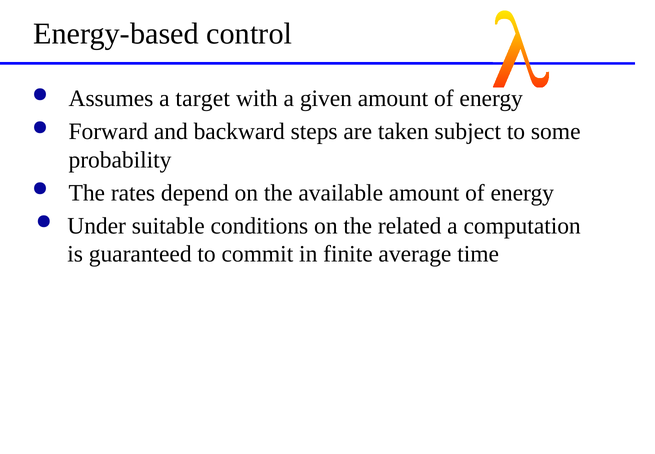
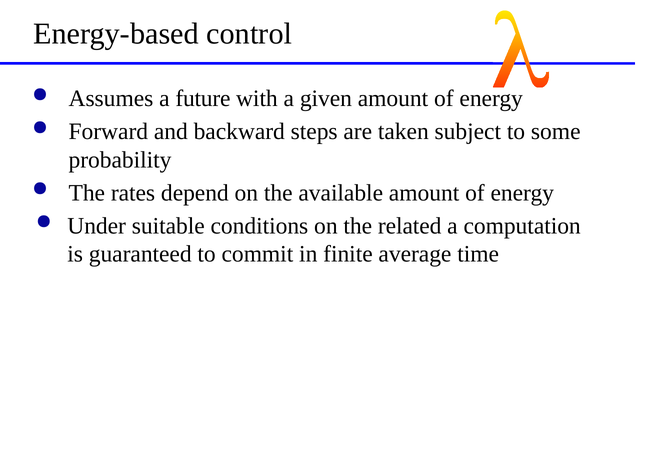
target: target -> future
